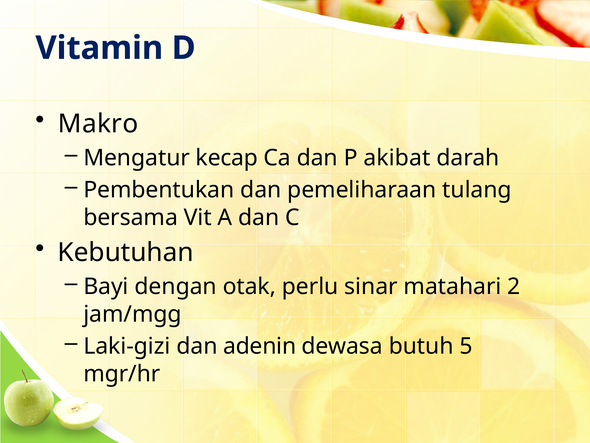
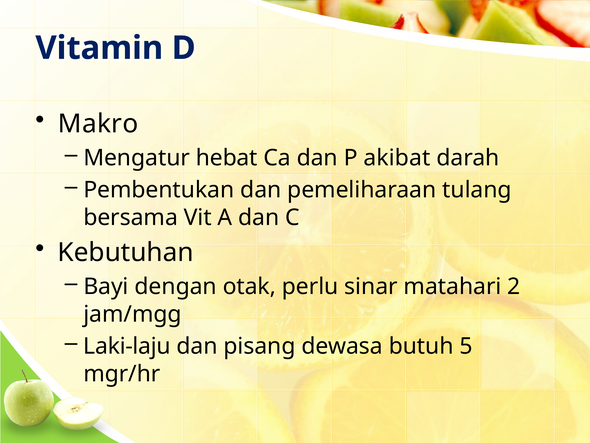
kecap: kecap -> hebat
Laki-gizi: Laki-gizi -> Laki-laju
adenin: adenin -> pisang
